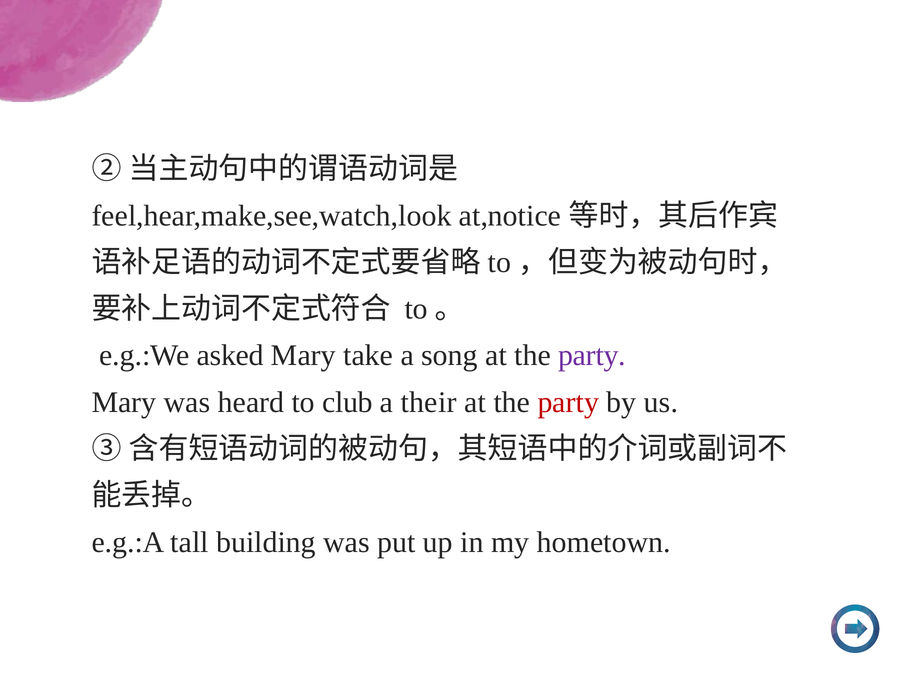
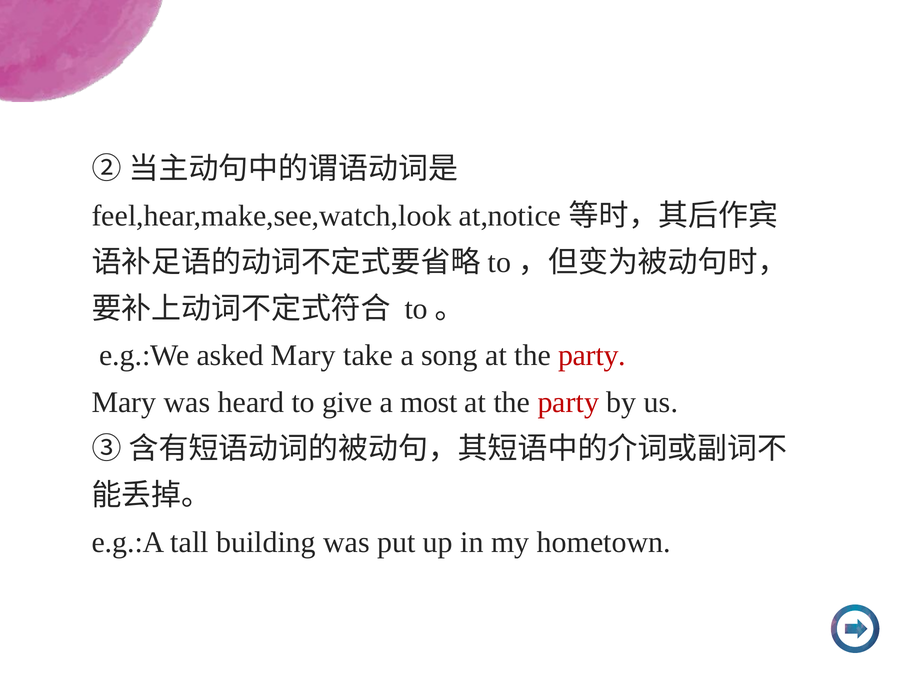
party at (592, 356) colour: purple -> red
club: club -> give
their: their -> most
